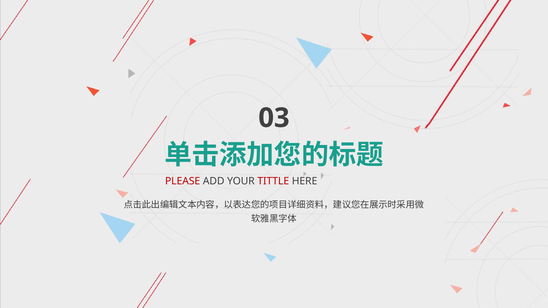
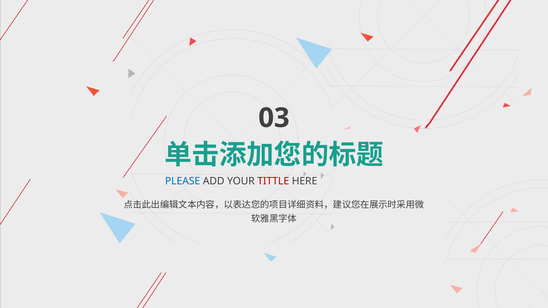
PLEASE colour: red -> blue
